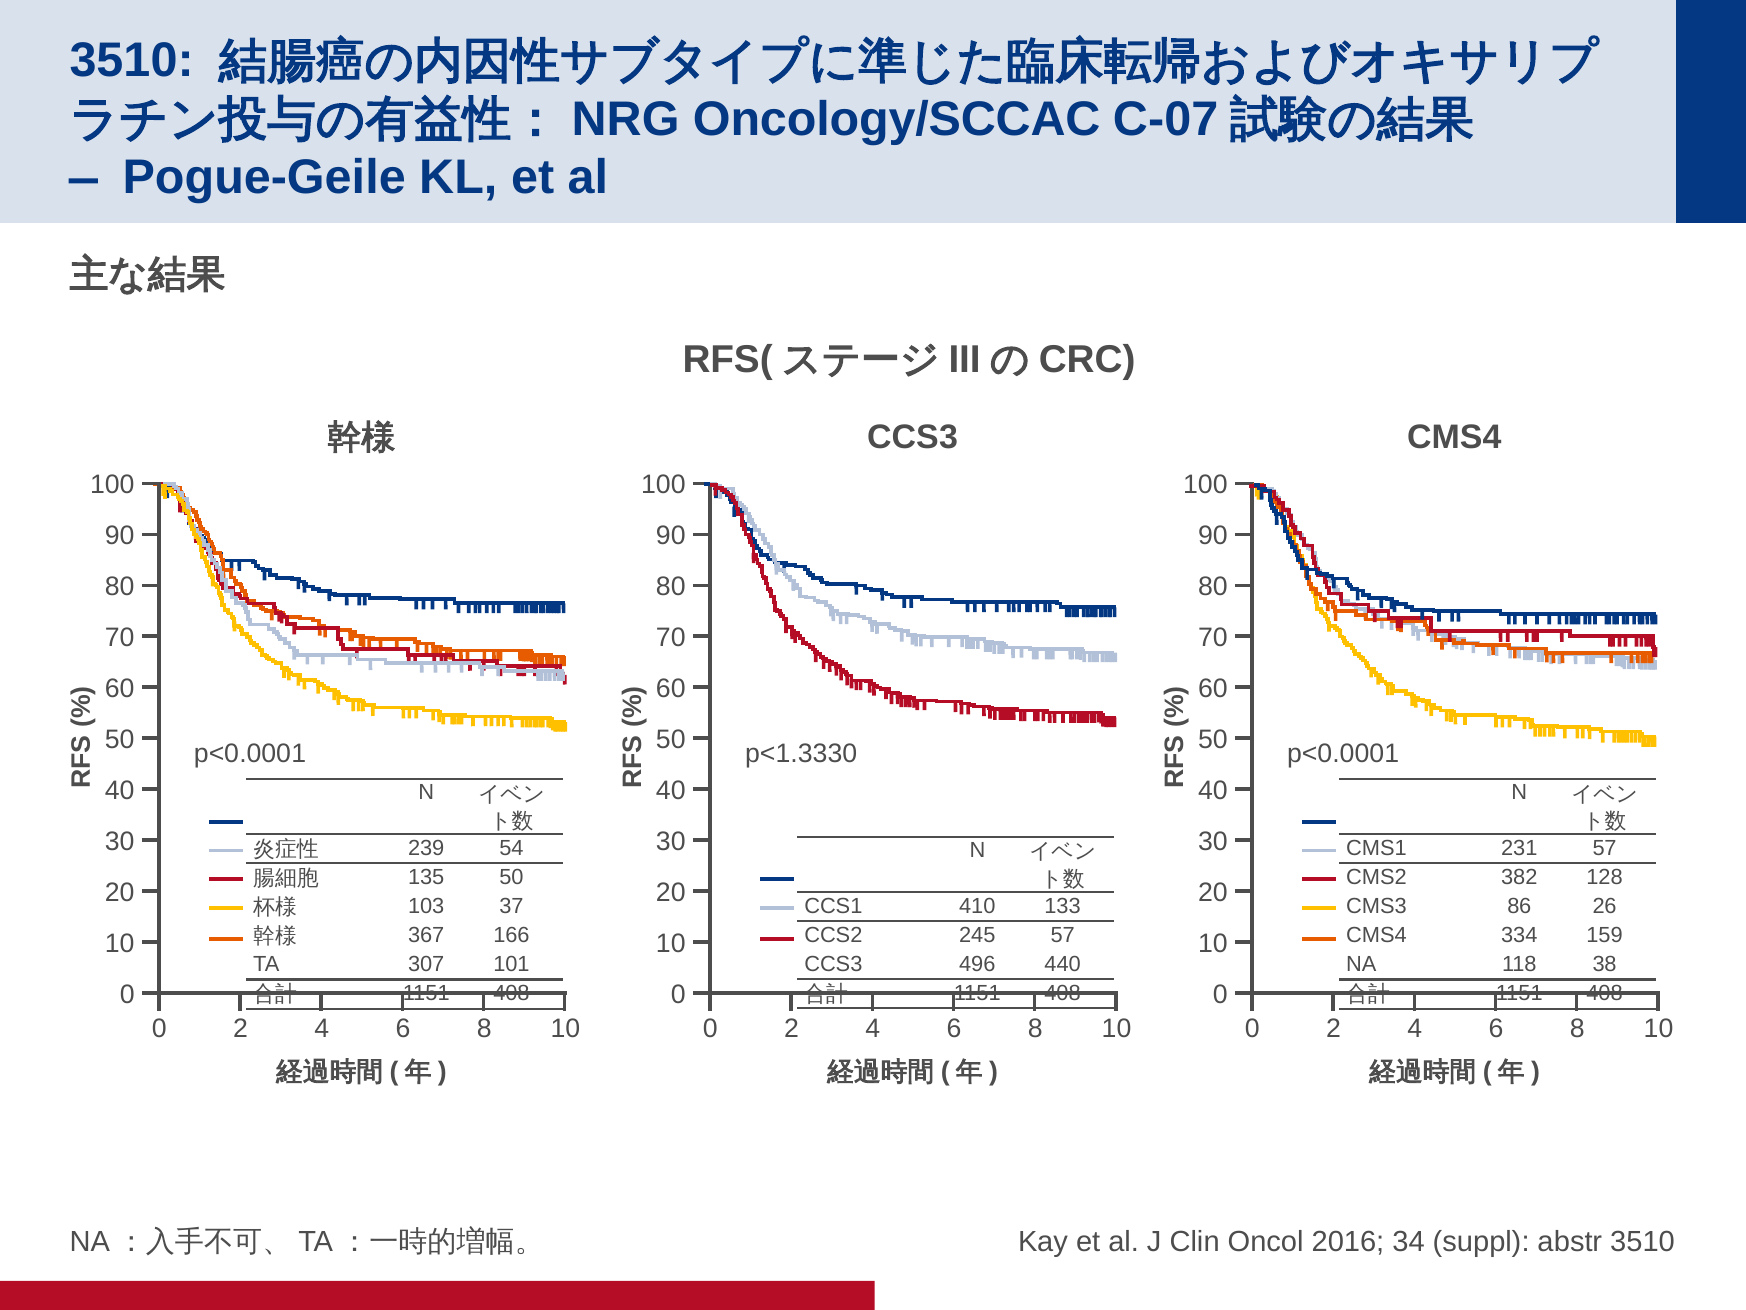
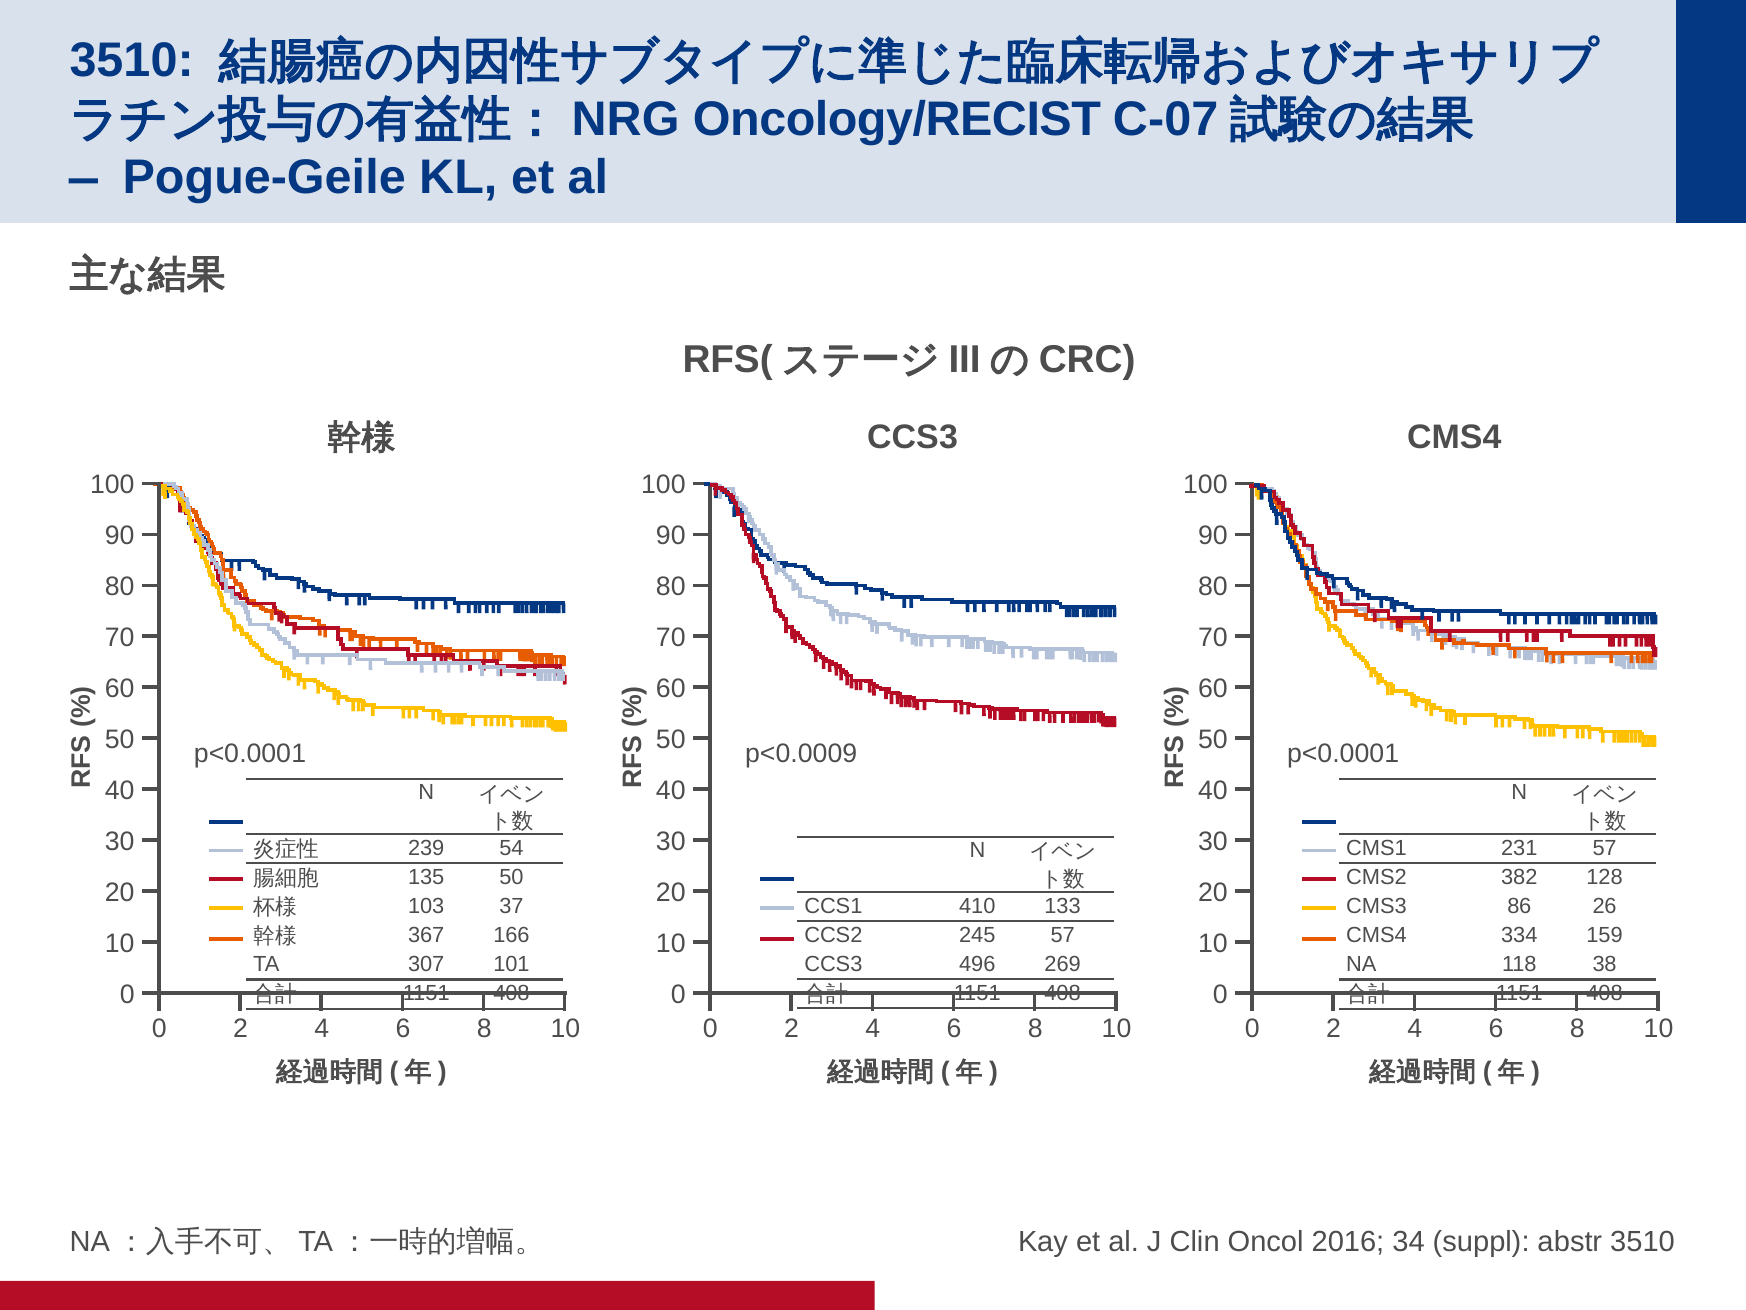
Oncology/SCCAC: Oncology/SCCAC -> Oncology/RECIST
p<1.3330: p<1.3330 -> p<0.0009
440: 440 -> 269
